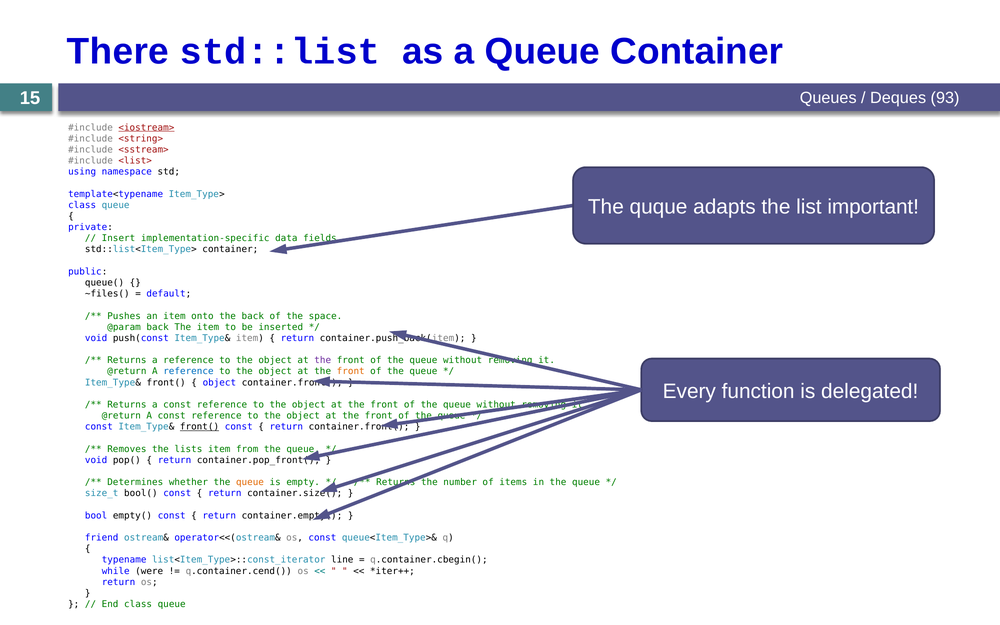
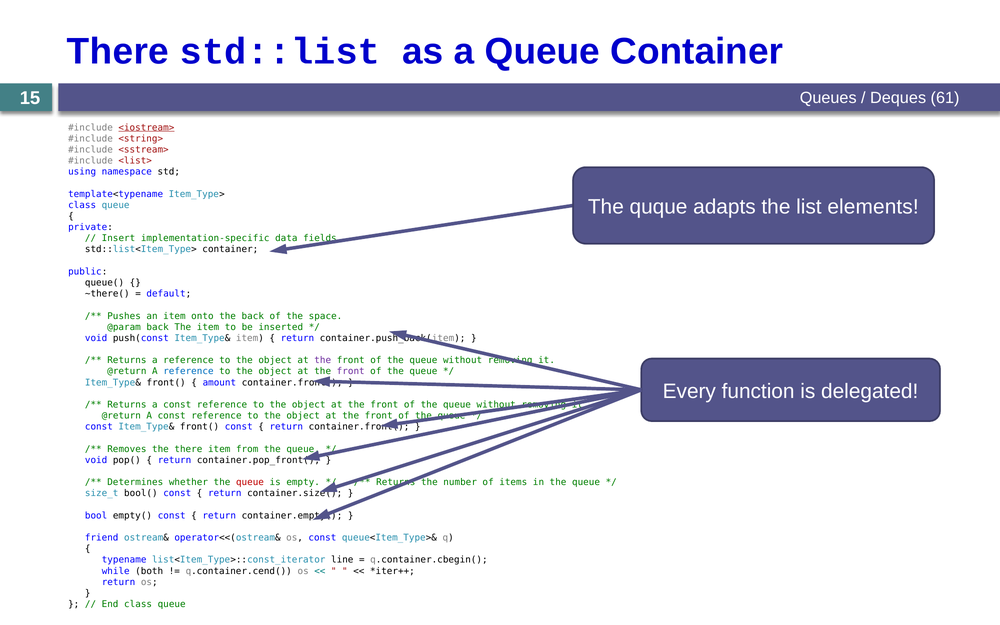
93: 93 -> 61
important: important -> elements
~files(: ~files( -> ~there(
front at (351, 371) colour: orange -> purple
object at (219, 383): object -> amount
front( at (200, 427) underline: present -> none
the lists: lists -> there
queue at (250, 482) colour: orange -> red
were: were -> both
